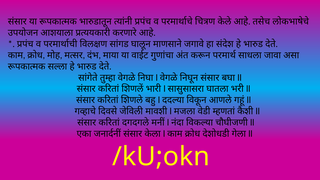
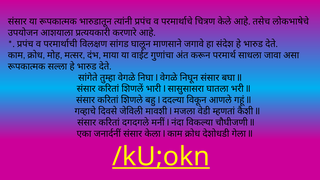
/kU;okn underline: none -> present
